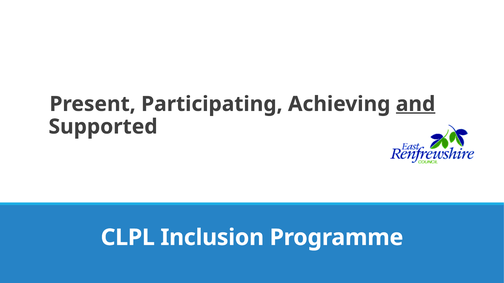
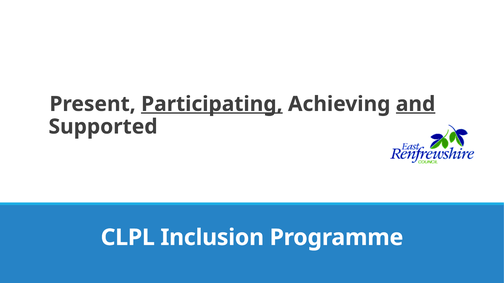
Participating underline: none -> present
